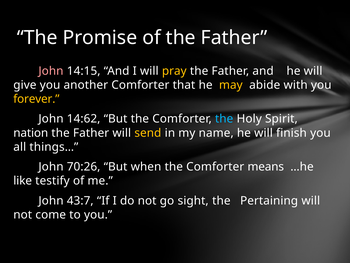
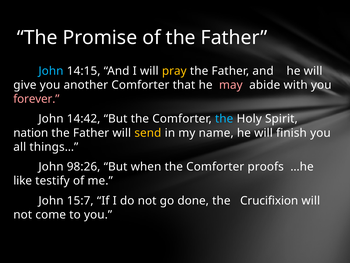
John at (51, 71) colour: pink -> light blue
may colour: yellow -> pink
forever colour: yellow -> pink
14:62: 14:62 -> 14:42
70:26: 70:26 -> 98:26
means: means -> proofs
43:7: 43:7 -> 15:7
sight: sight -> done
Pertaining: Pertaining -> Crucifixion
